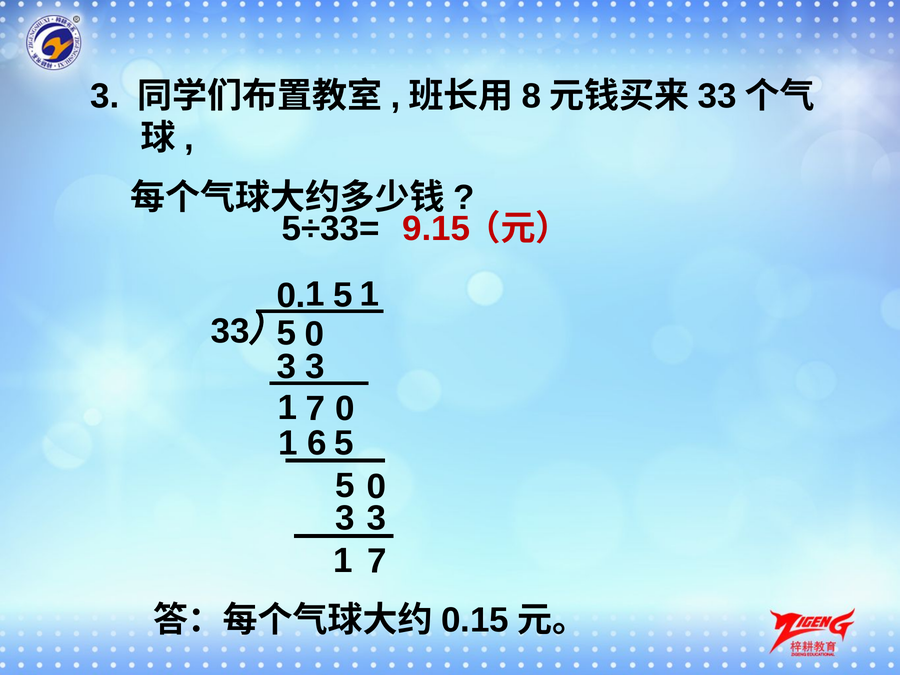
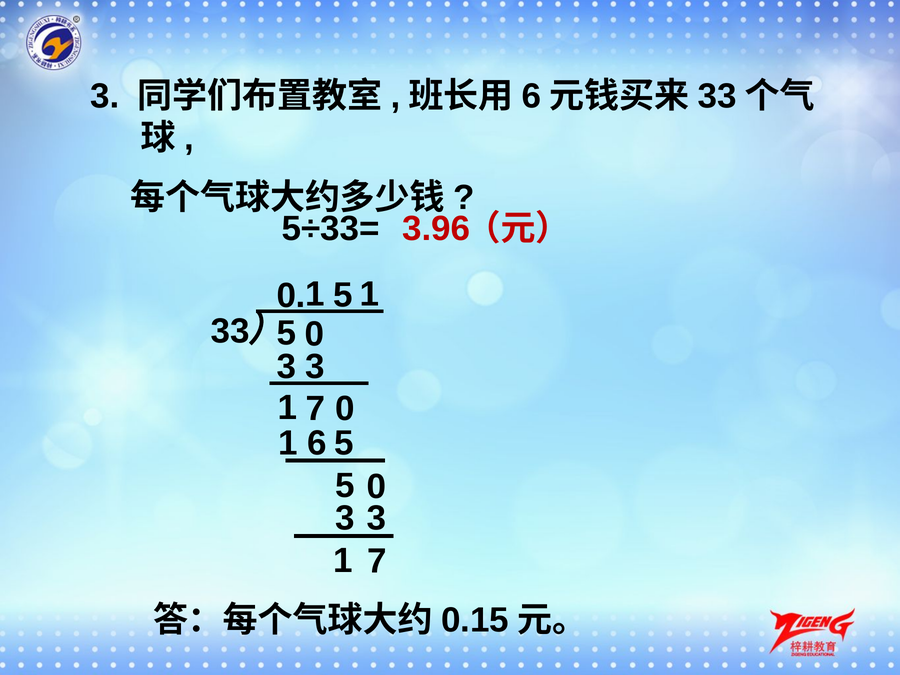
8 at (531, 96): 8 -> 6
9.15: 9.15 -> 3.96
